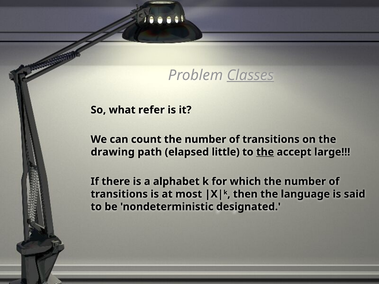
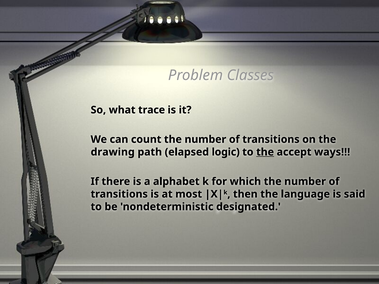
Classes underline: present -> none
refer: refer -> trace
little: little -> logic
large: large -> ways
